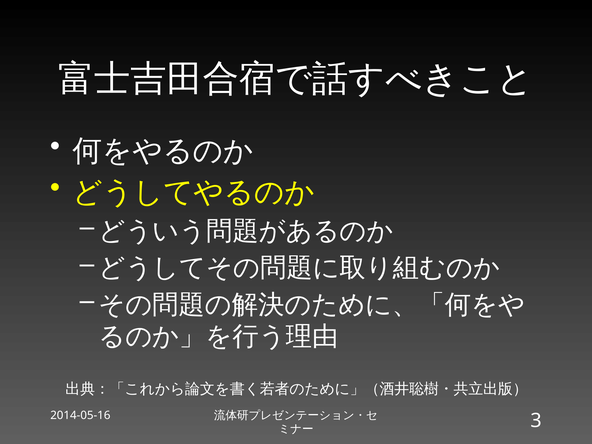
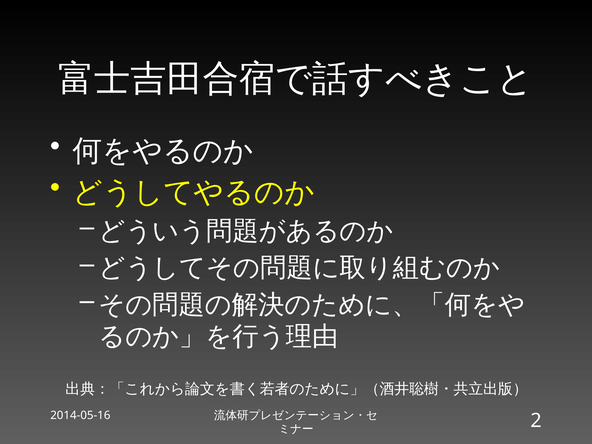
3: 3 -> 2
